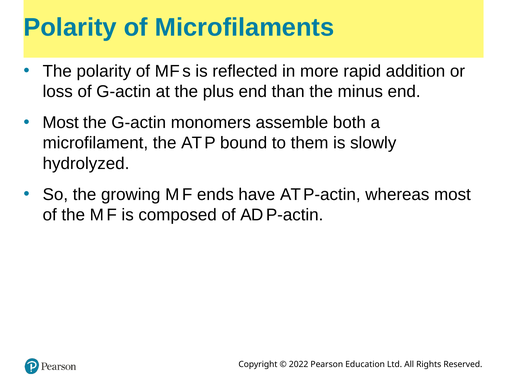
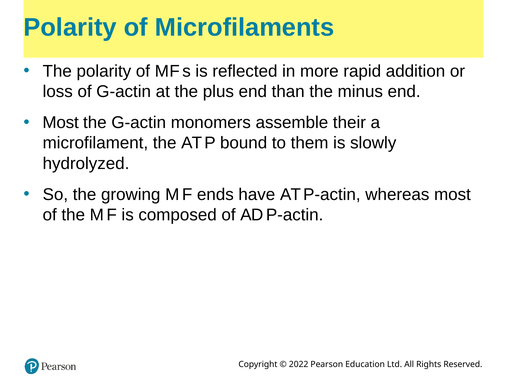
both: both -> their
